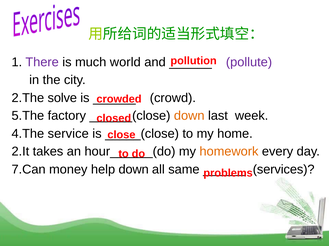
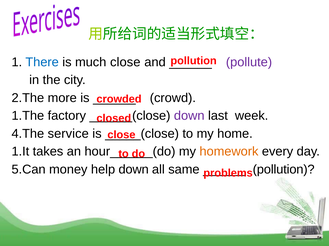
There colour: purple -> blue
much world: world -> close
solve: solve -> more
5.The: 5.The -> 1.The
down at (189, 116) colour: orange -> purple
2.It: 2.It -> 1.It
7.Can: 7.Can -> 5.Can
services at (284, 170): services -> pollution
